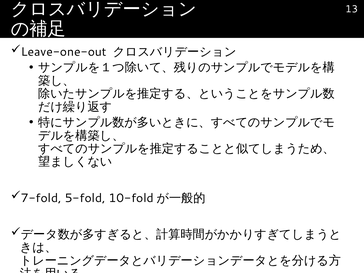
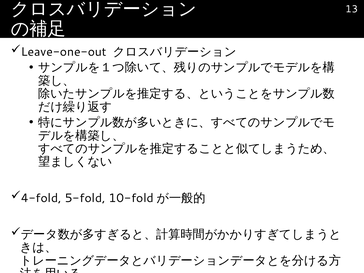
7-fold: 7-fold -> 4-fold
